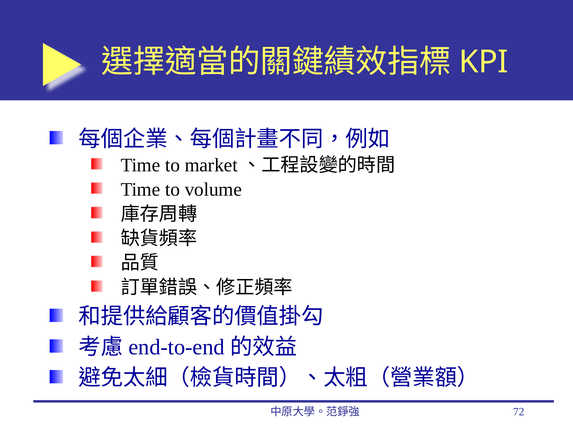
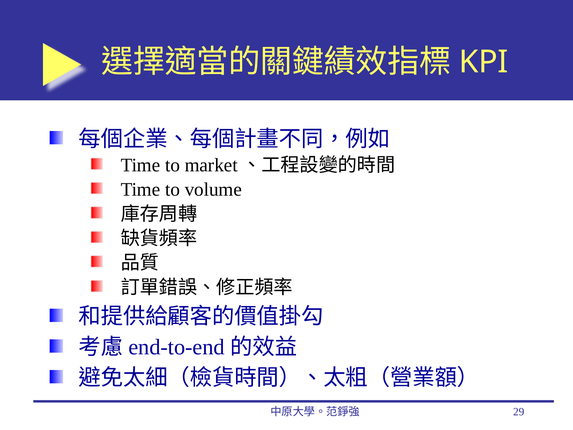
72: 72 -> 29
